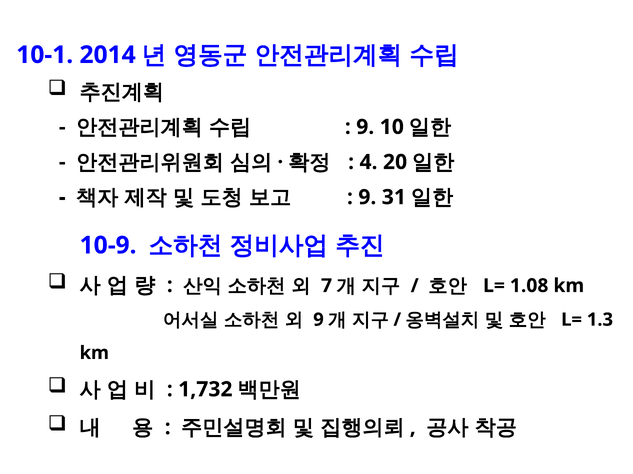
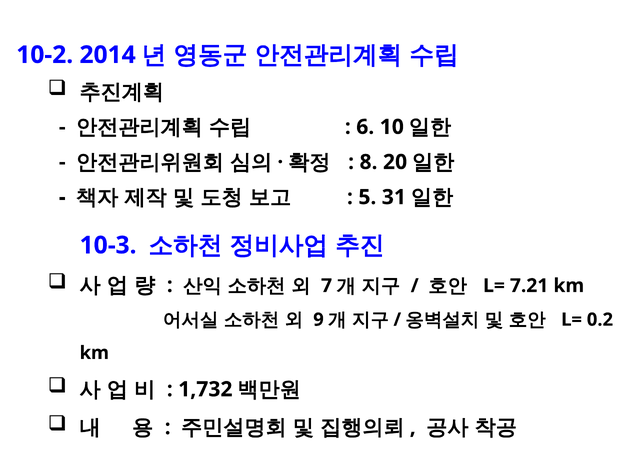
10-1: 10-1 -> 10-2
9 at (365, 127): 9 -> 6
4: 4 -> 8
9 at (367, 197): 9 -> 5
10-9: 10-9 -> 10-3
1.08: 1.08 -> 7.21
1.3: 1.3 -> 0.2
